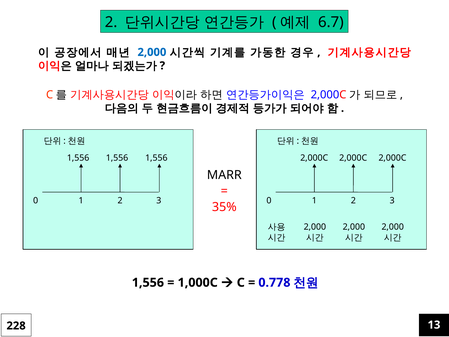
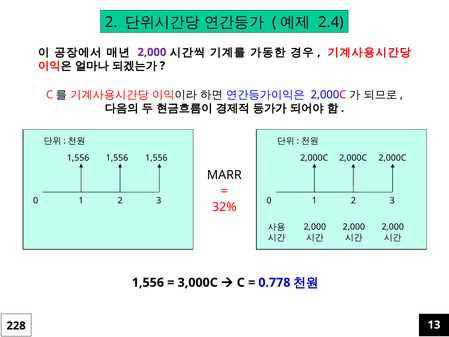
6.7: 6.7 -> 2.4
2,000 at (152, 52) colour: blue -> purple
35%: 35% -> 32%
1,000C: 1,000C -> 3,000C
